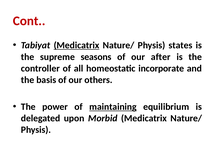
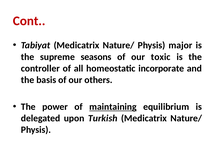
Medicatrix at (77, 45) underline: present -> none
states: states -> major
after: after -> toxic
Morbid: Morbid -> Turkish
